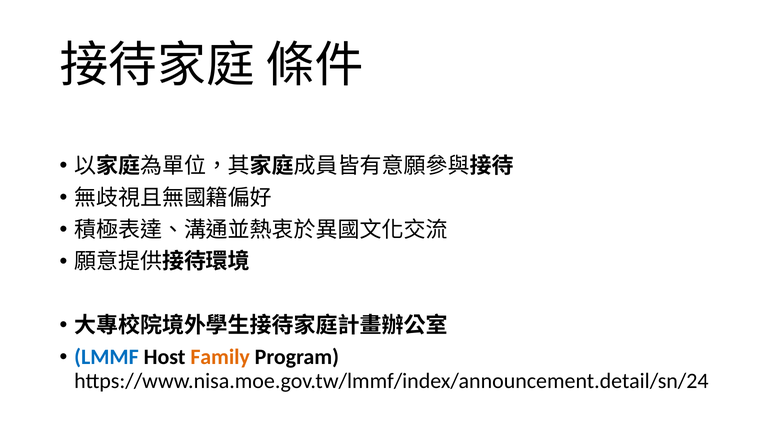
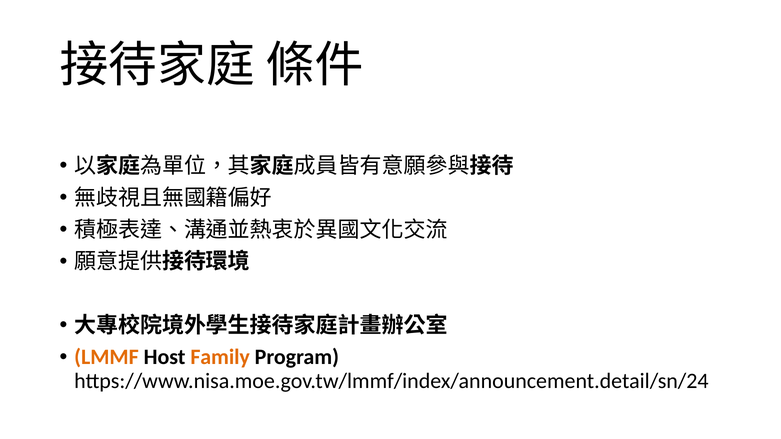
LMMF colour: blue -> orange
